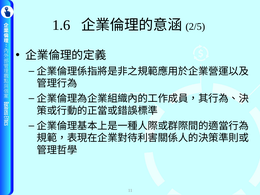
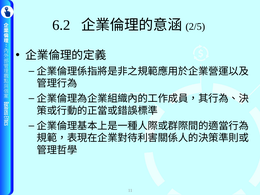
1.6: 1.6 -> 6.2
